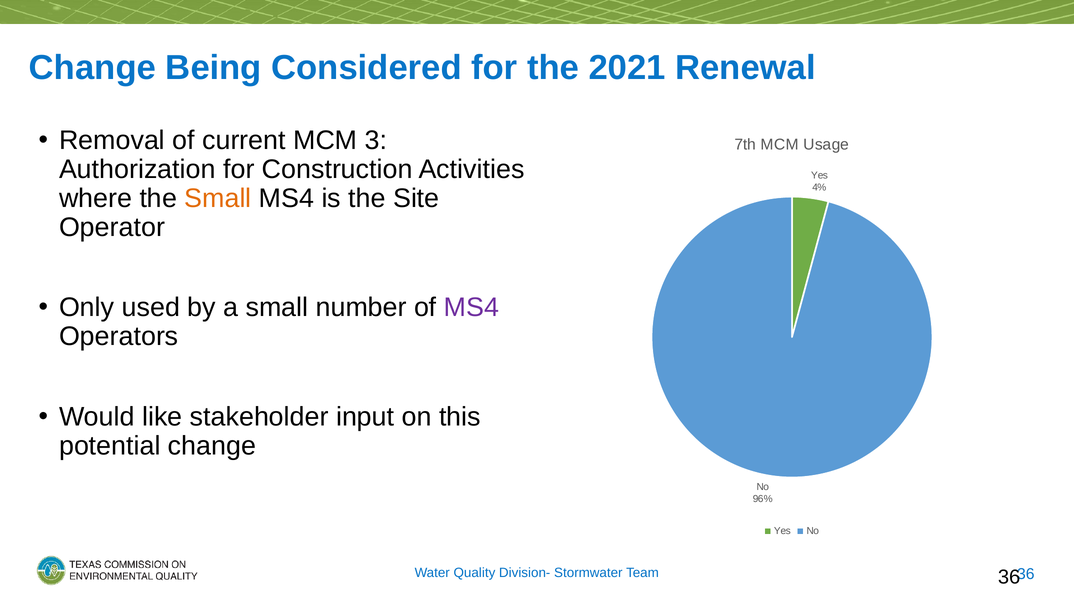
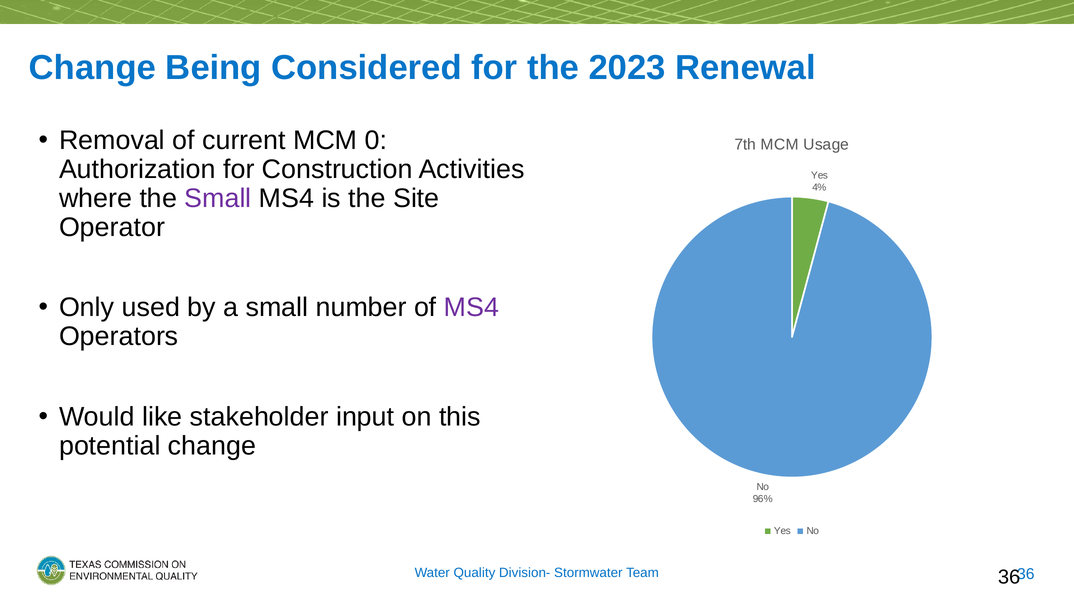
2021: 2021 -> 2023
3: 3 -> 0
Small at (218, 198) colour: orange -> purple
